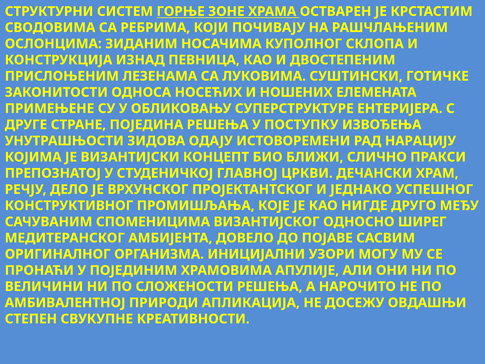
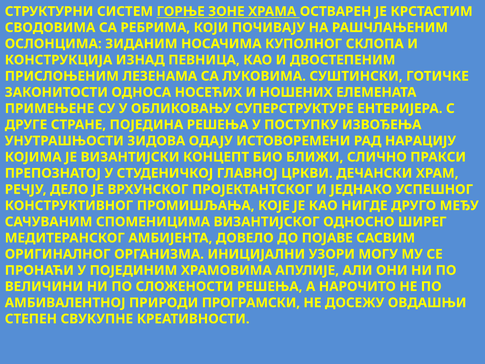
АПЛИКАЦИЈА: АПЛИКАЦИЈА -> ПРОГРАМСКИ
